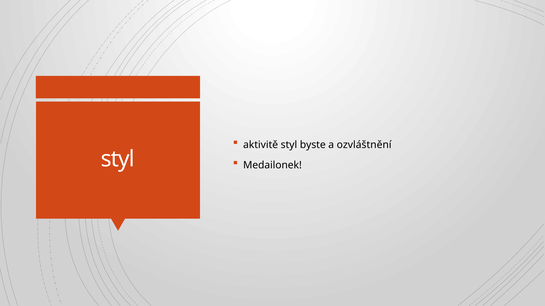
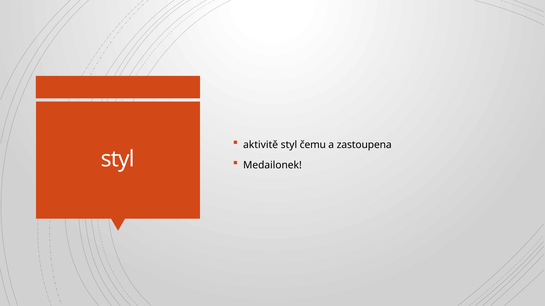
byste: byste -> čemu
ozvláštnění: ozvláštnění -> zastoupena
